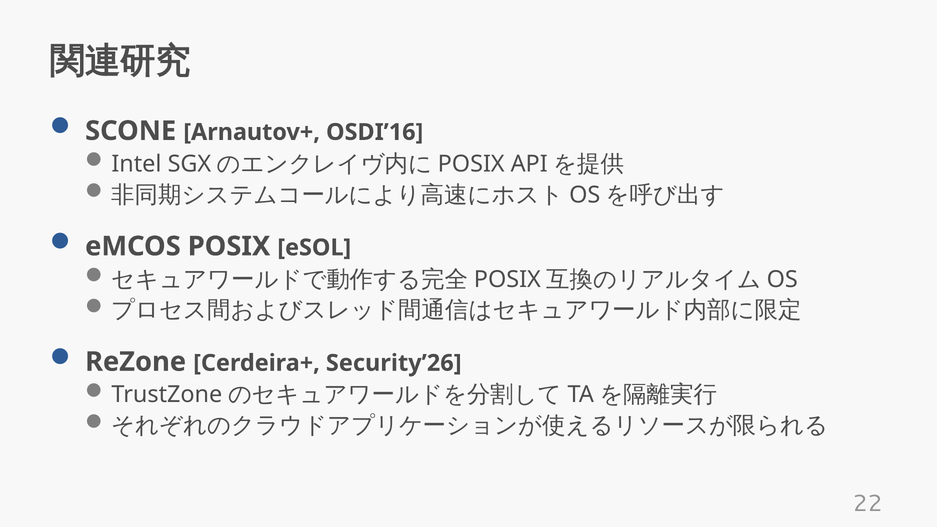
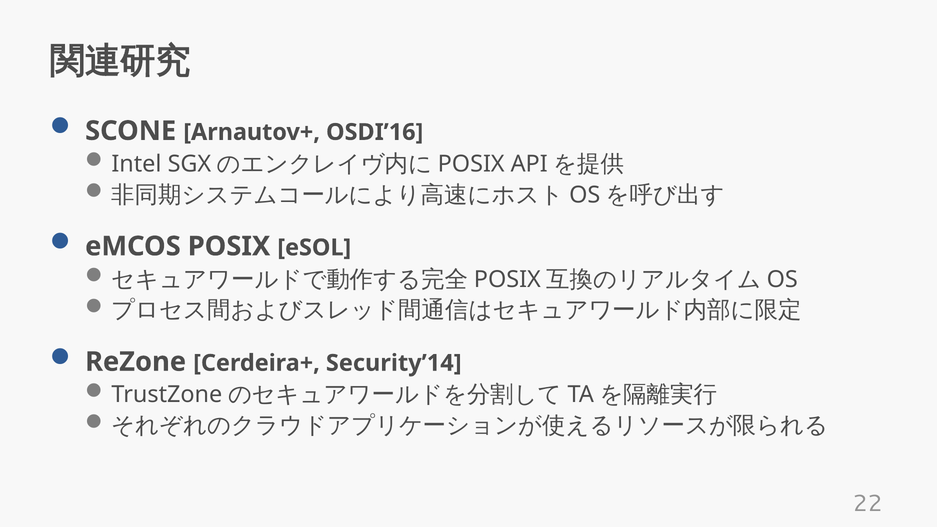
Security’26: Security’26 -> Security’14
